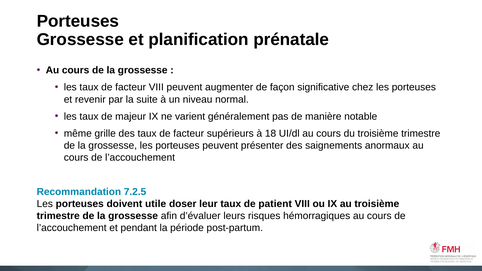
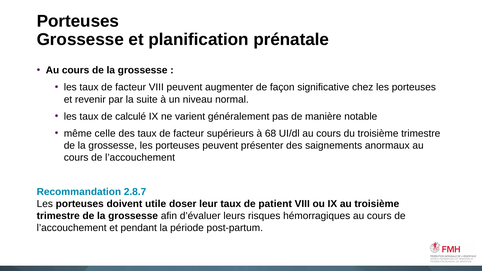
majeur: majeur -> calculé
grille: grille -> celle
18: 18 -> 68
7.2.5: 7.2.5 -> 2.8.7
